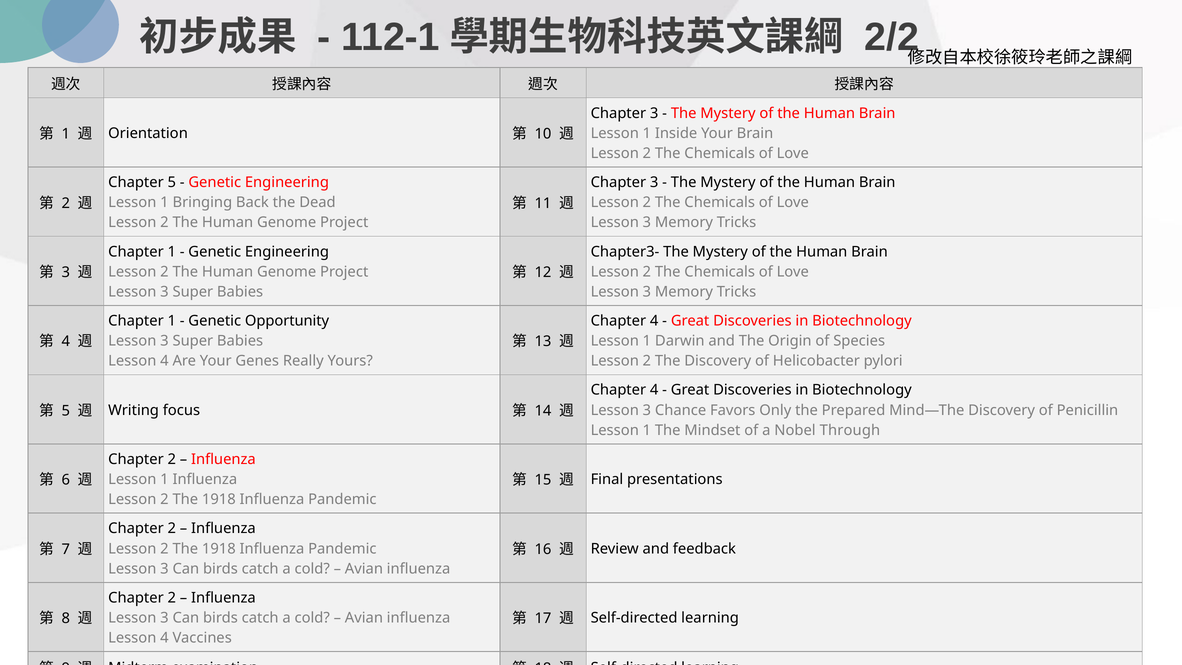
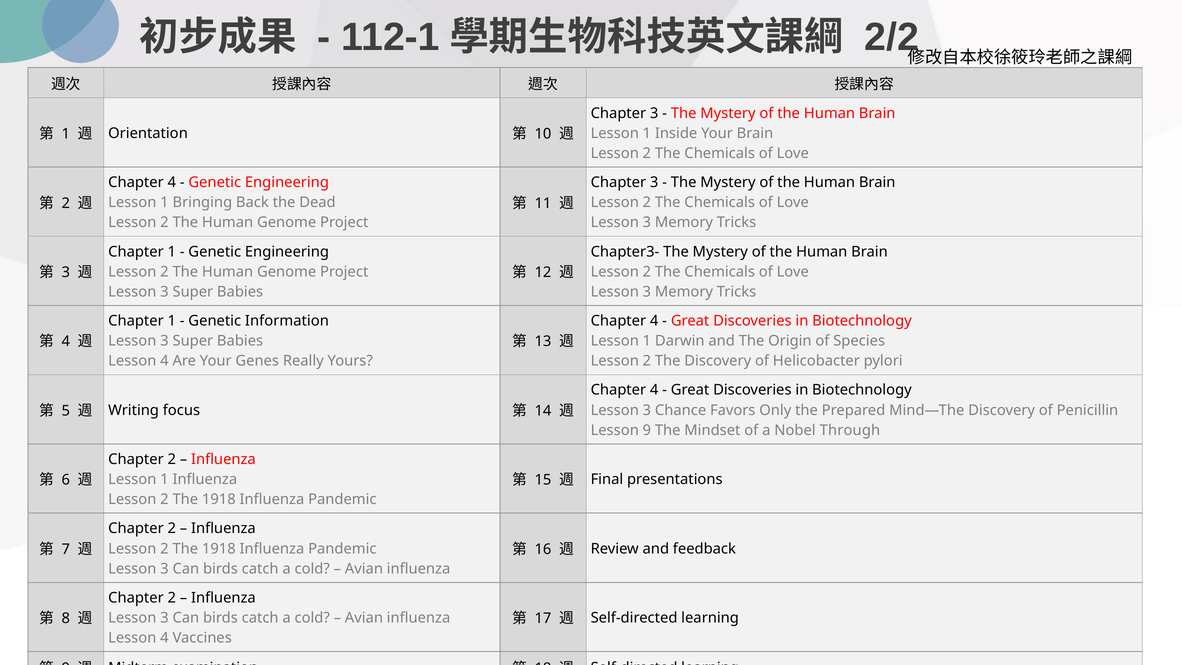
5 at (172, 182): 5 -> 4
Opportunity: Opportunity -> Information
1 at (647, 430): 1 -> 9
